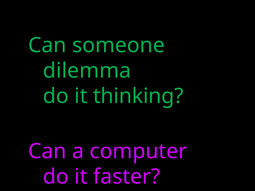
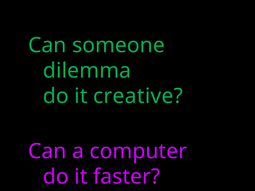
thinking: thinking -> creative
